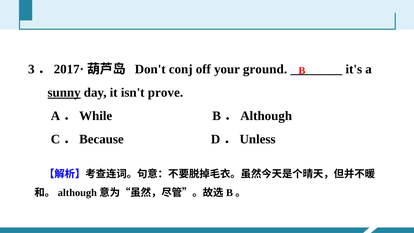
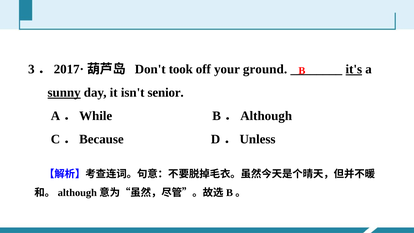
conj: conj -> took
it's underline: none -> present
prove: prove -> senior
